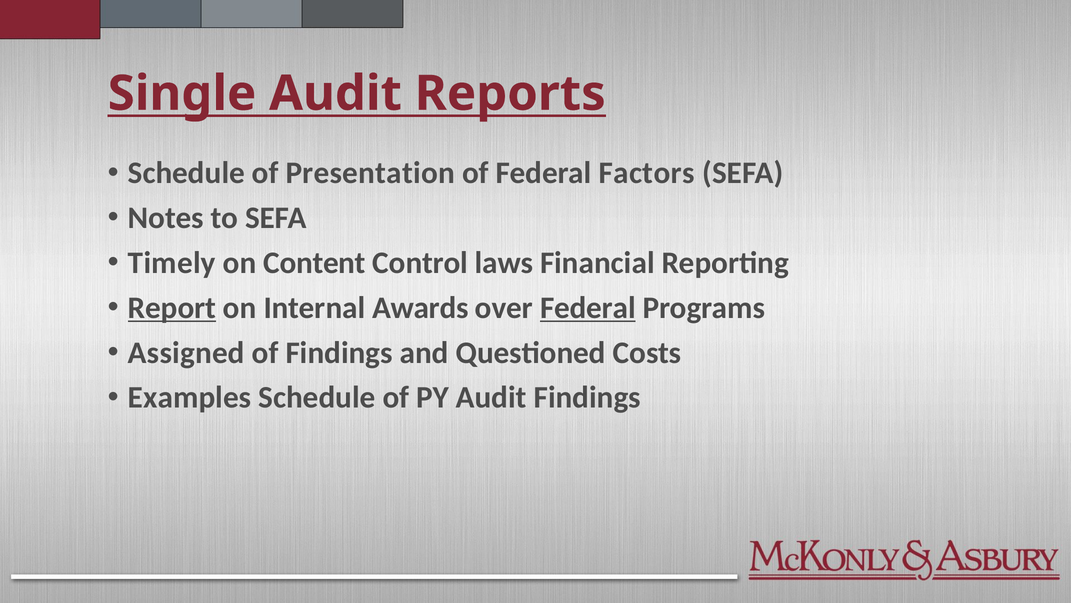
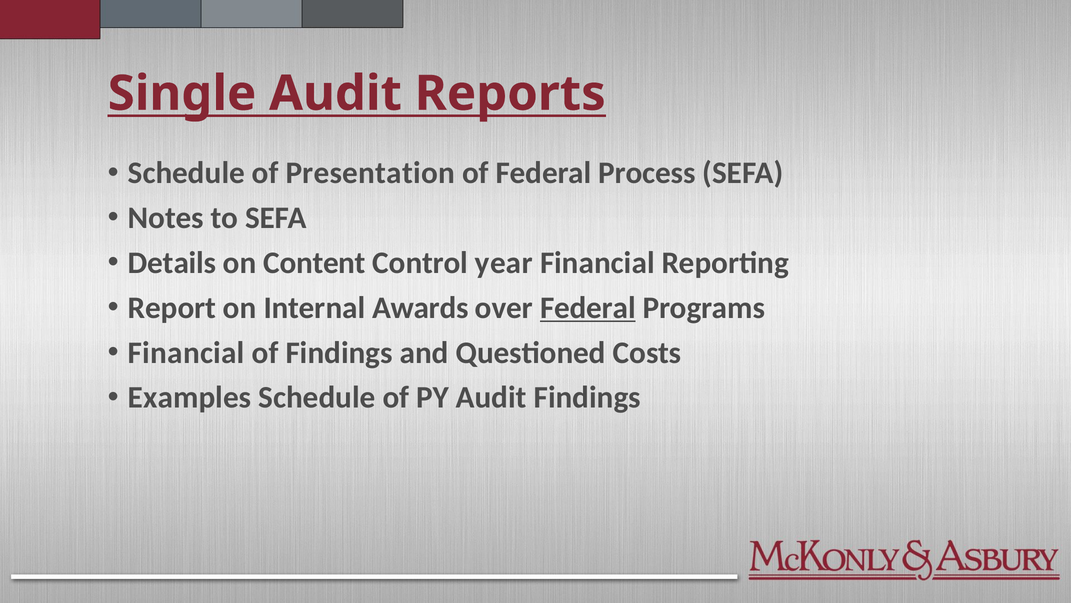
Factors: Factors -> Process
Timely: Timely -> Details
laws: laws -> year
Report underline: present -> none
Assigned at (186, 352): Assigned -> Financial
